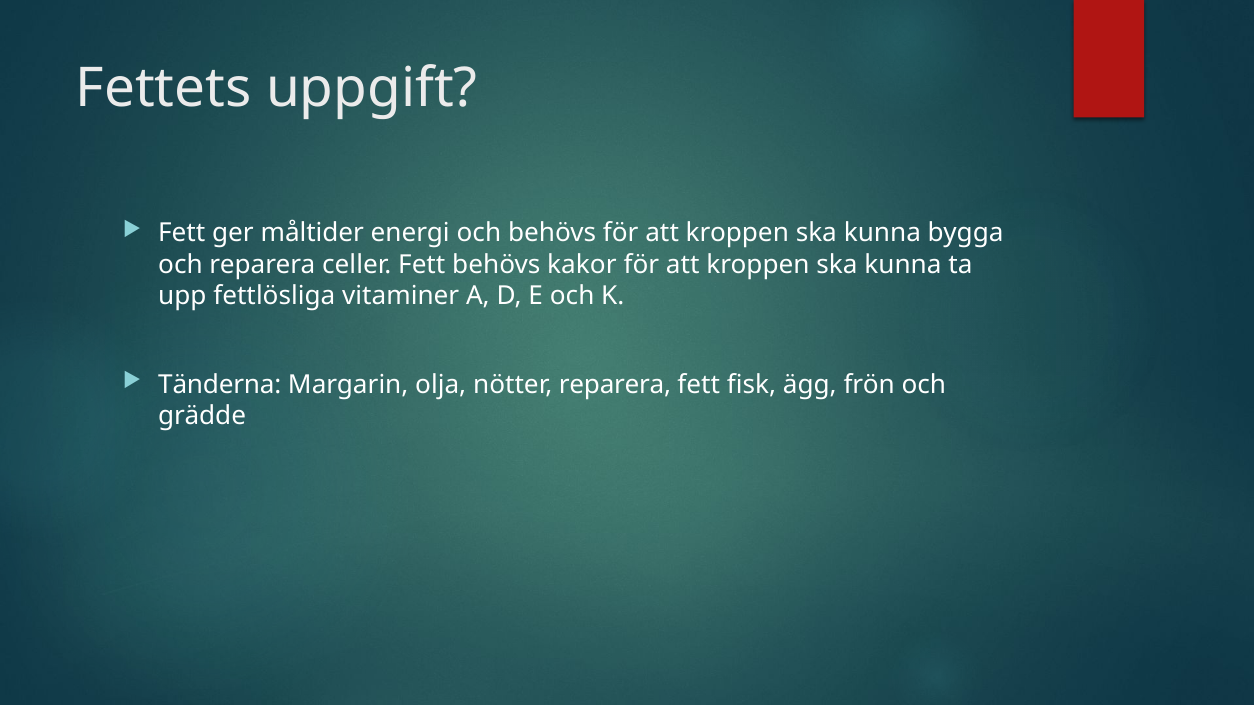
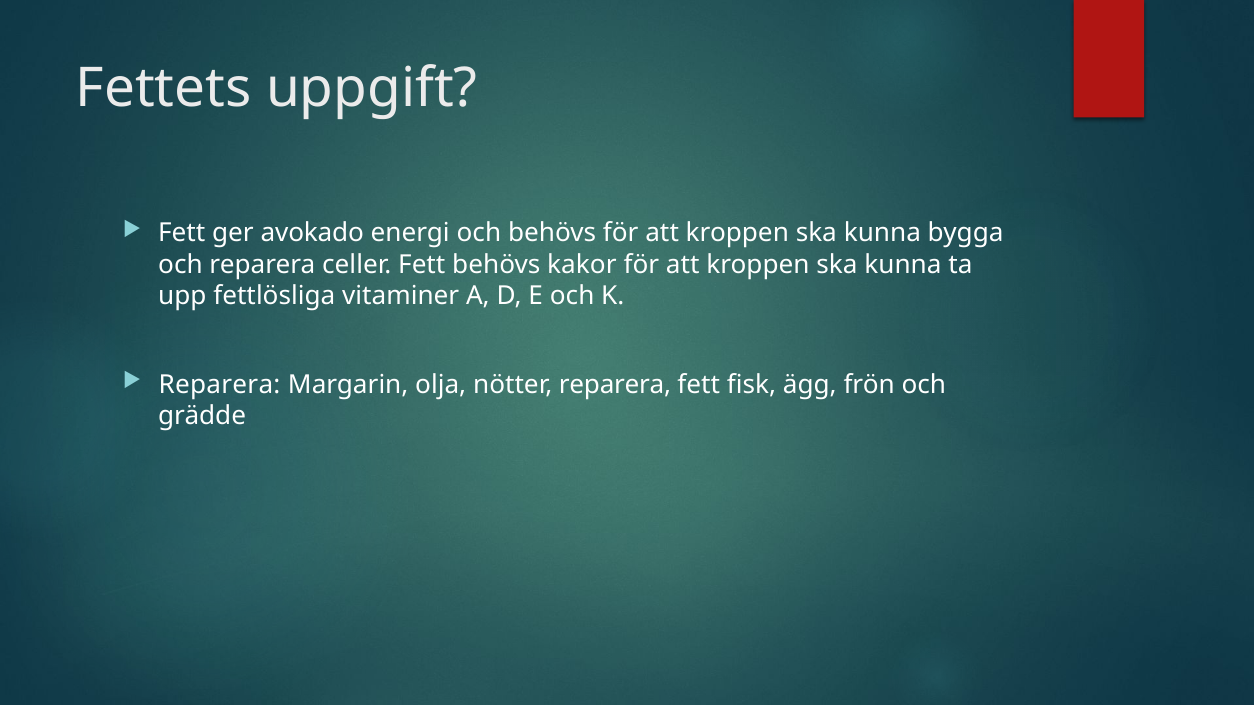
måltider: måltider -> avokado
Tänderna at (220, 385): Tänderna -> Reparera
